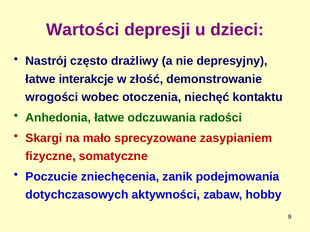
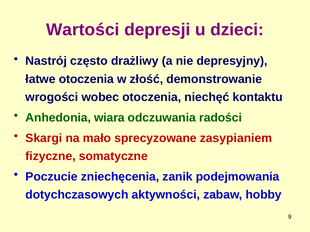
łatwe interakcje: interakcje -> otoczenia
Anhedonia łatwe: łatwe -> wiara
